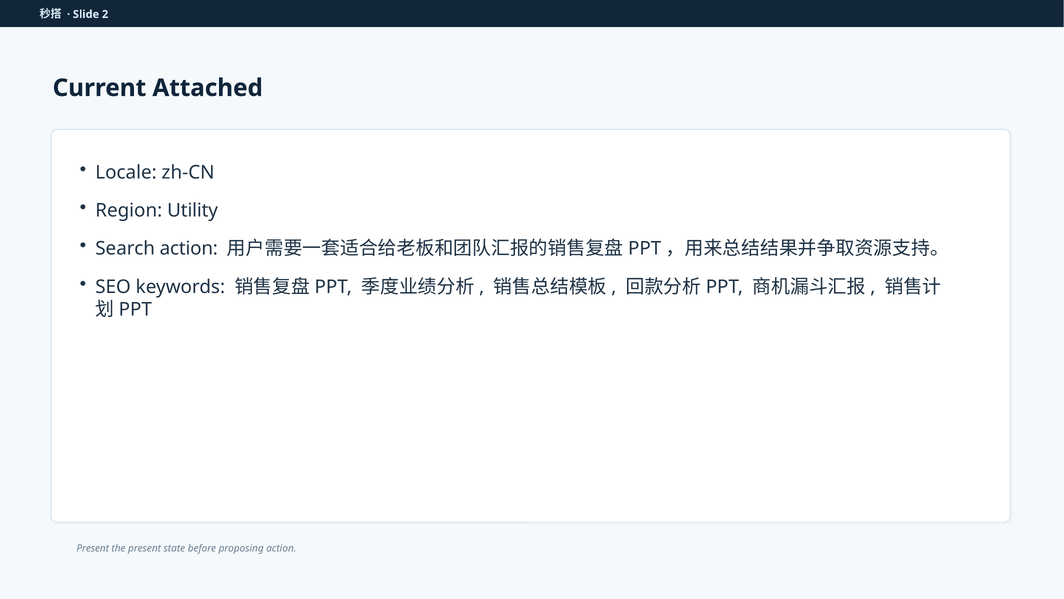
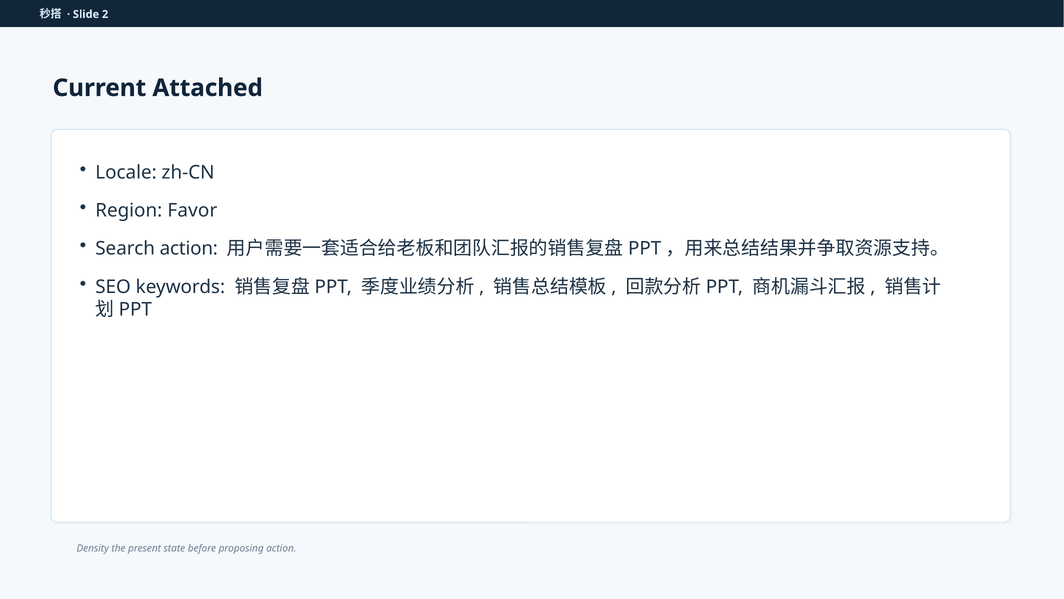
Utility: Utility -> Favor
Present at (93, 548): Present -> Density
